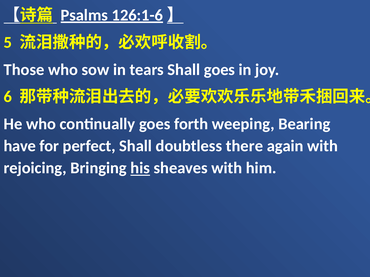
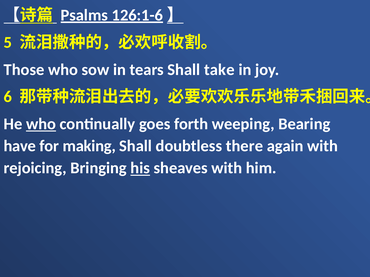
Shall goes: goes -> take
who at (41, 124) underline: none -> present
perfect: perfect -> making
